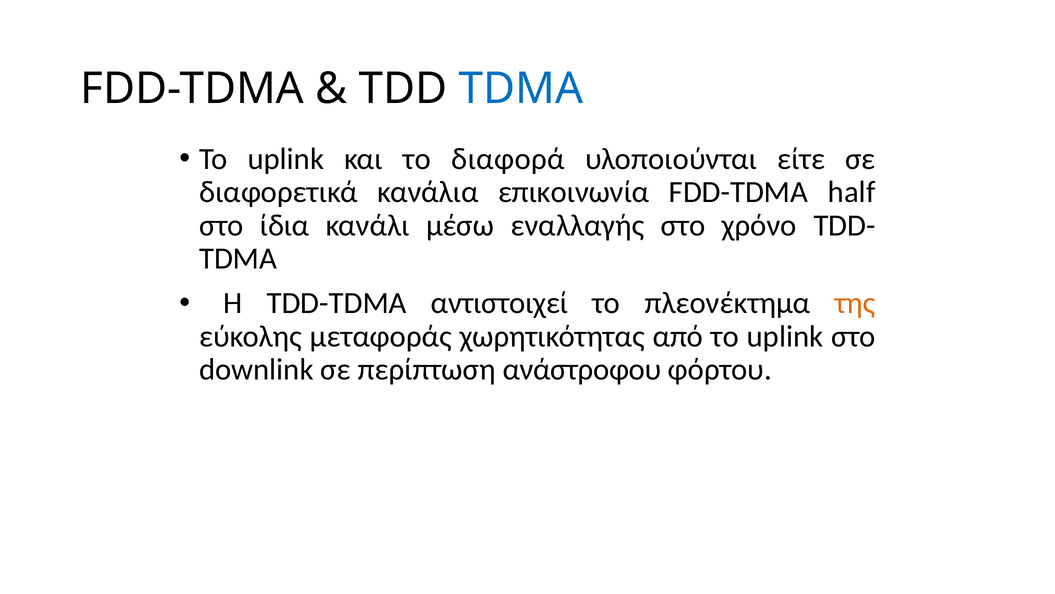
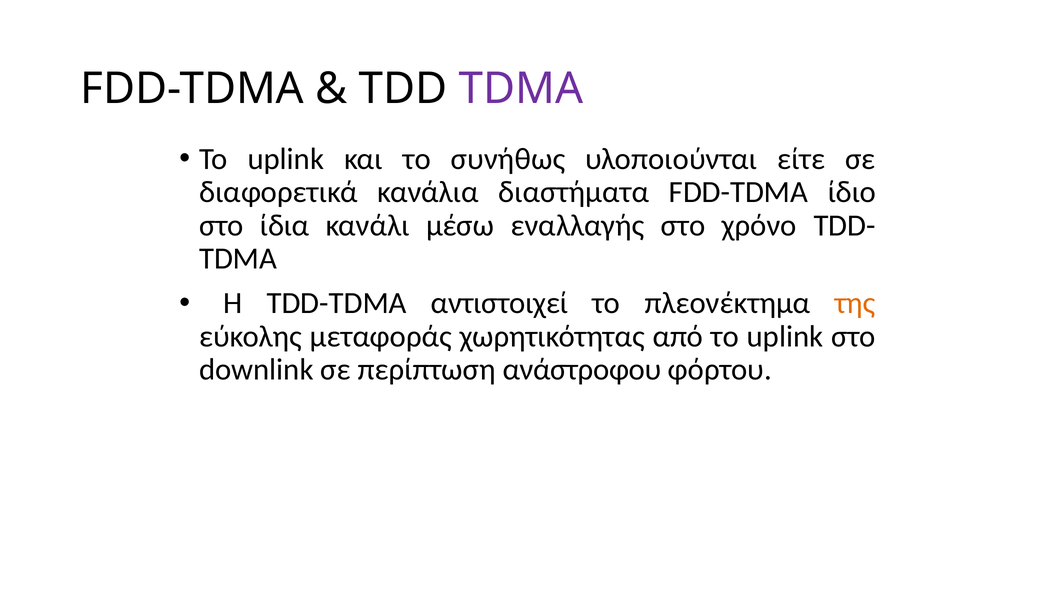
TDMA at (521, 89) colour: blue -> purple
διαφορά: διαφορά -> συνήθως
επικοινωνία: επικοινωνία -> διαστήματα
half: half -> ίδιο
